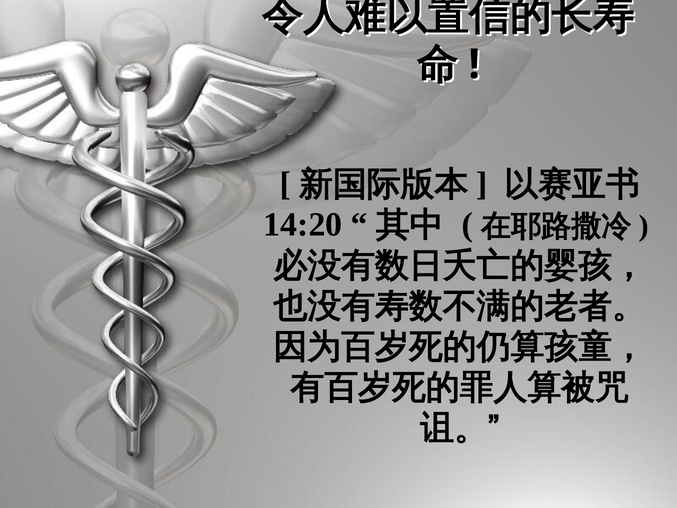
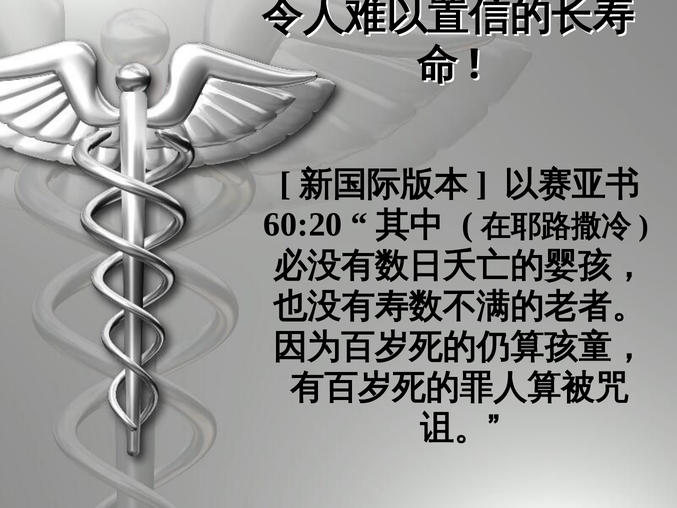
14:20: 14:20 -> 60:20
